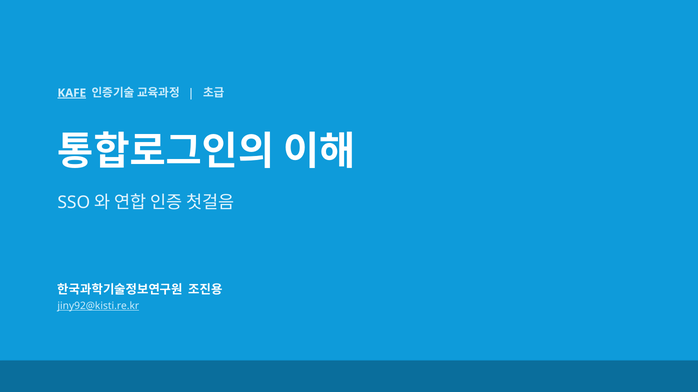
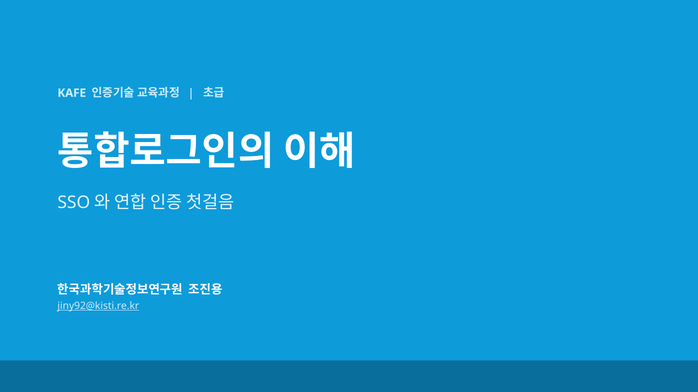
KAFE underline: present -> none
